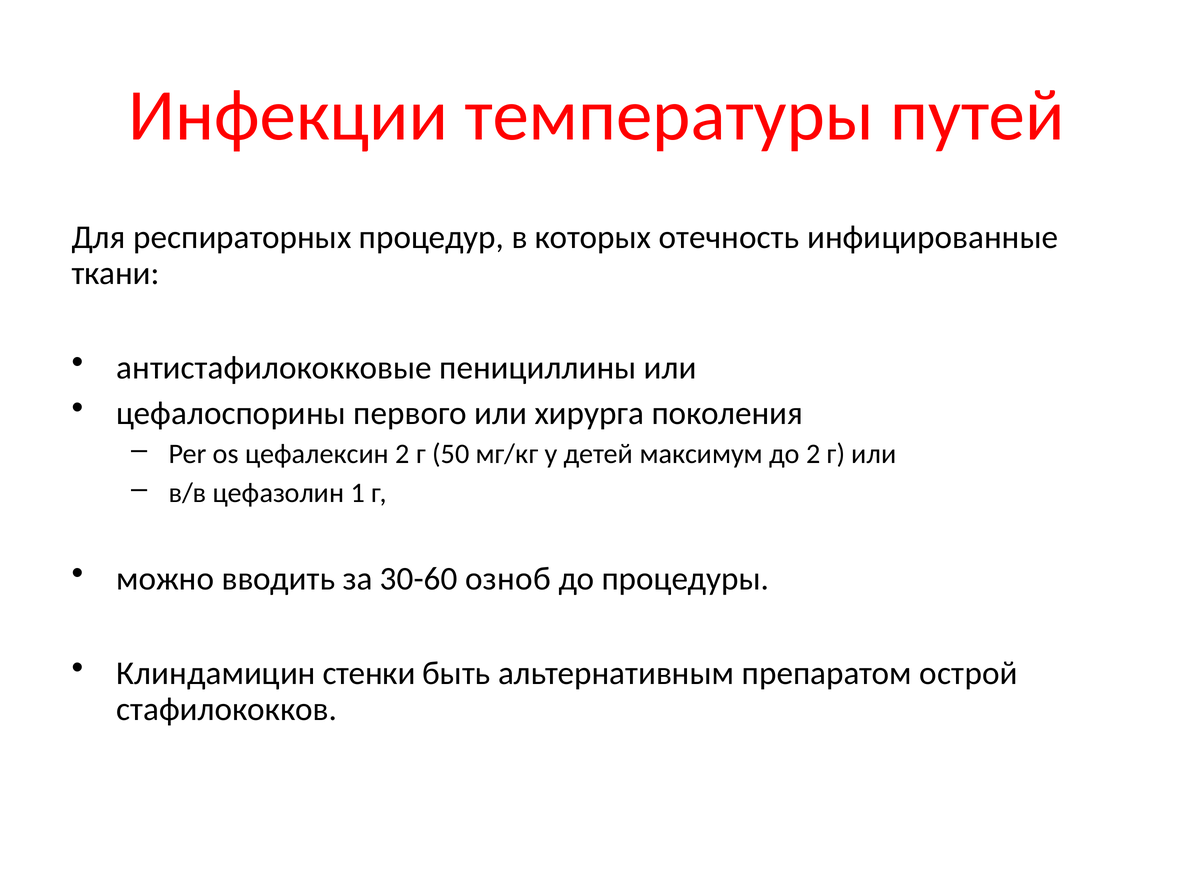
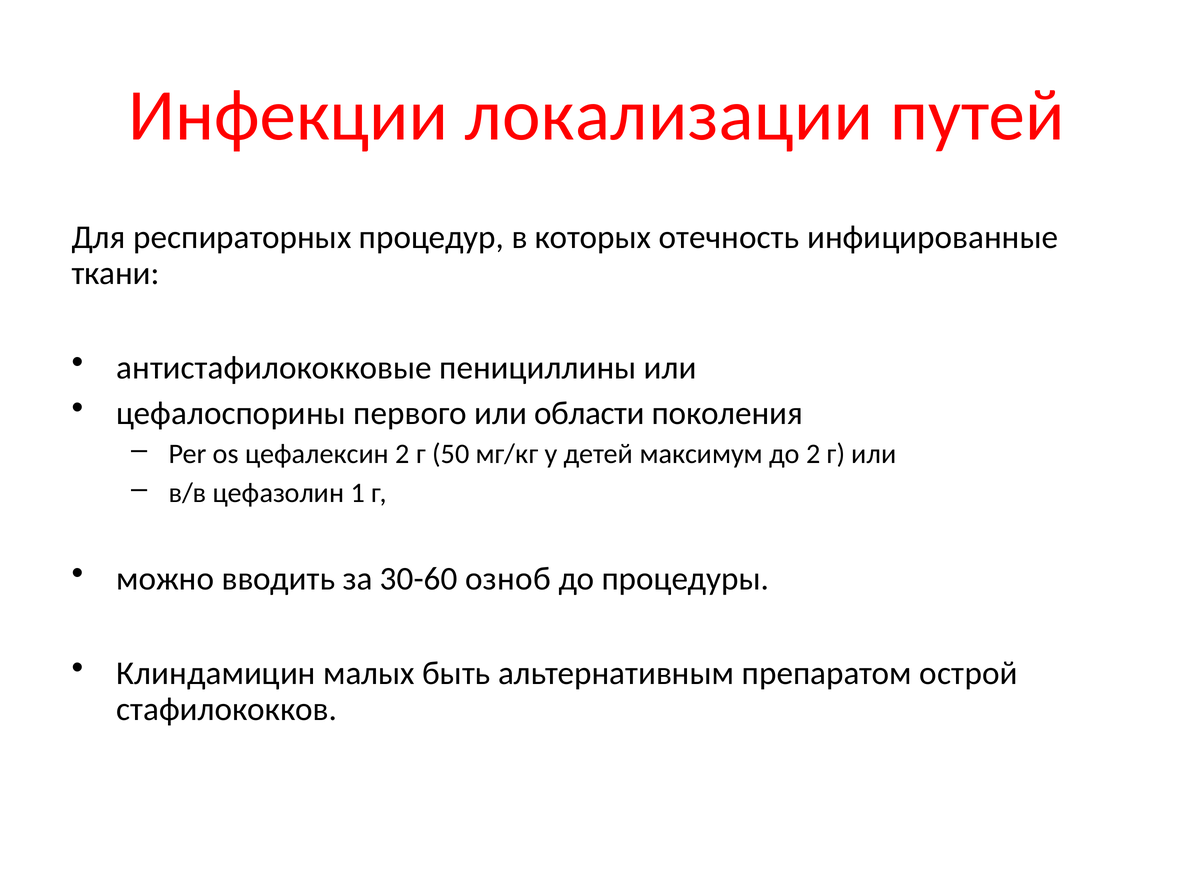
температуры: температуры -> локализации
хирурга: хирурга -> области
стенки: стенки -> малых
